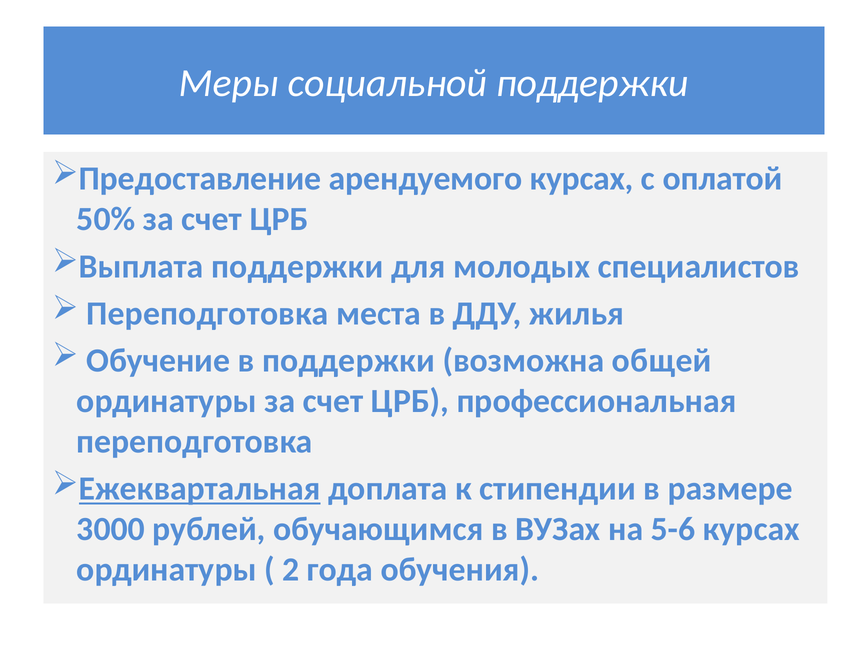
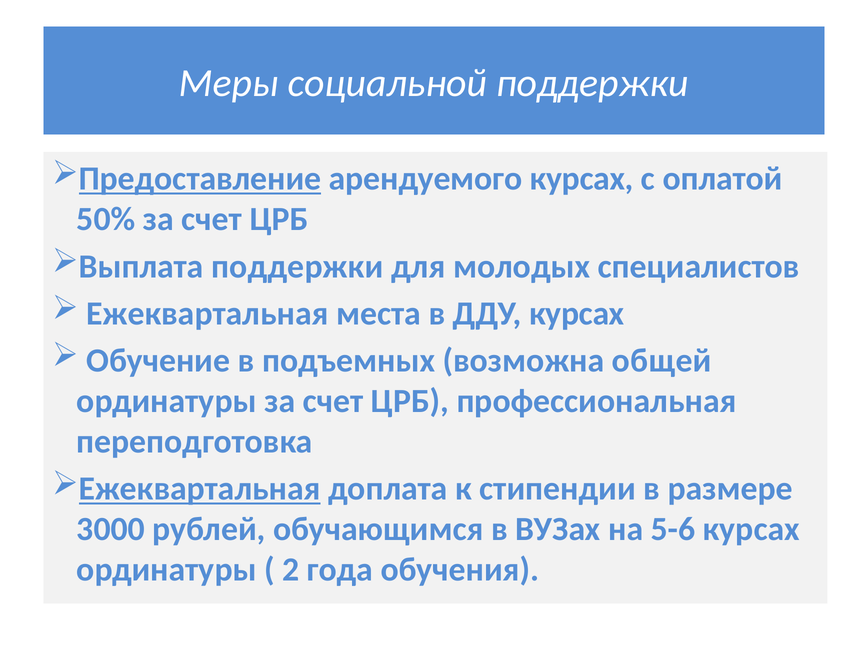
Предоставление underline: none -> present
Переподготовка at (207, 314): Переподготовка -> Ежеквартальная
ДДУ жилья: жилья -> курсах
в поддержки: поддержки -> подъемных
